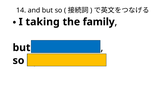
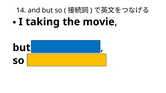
family: family -> movie
